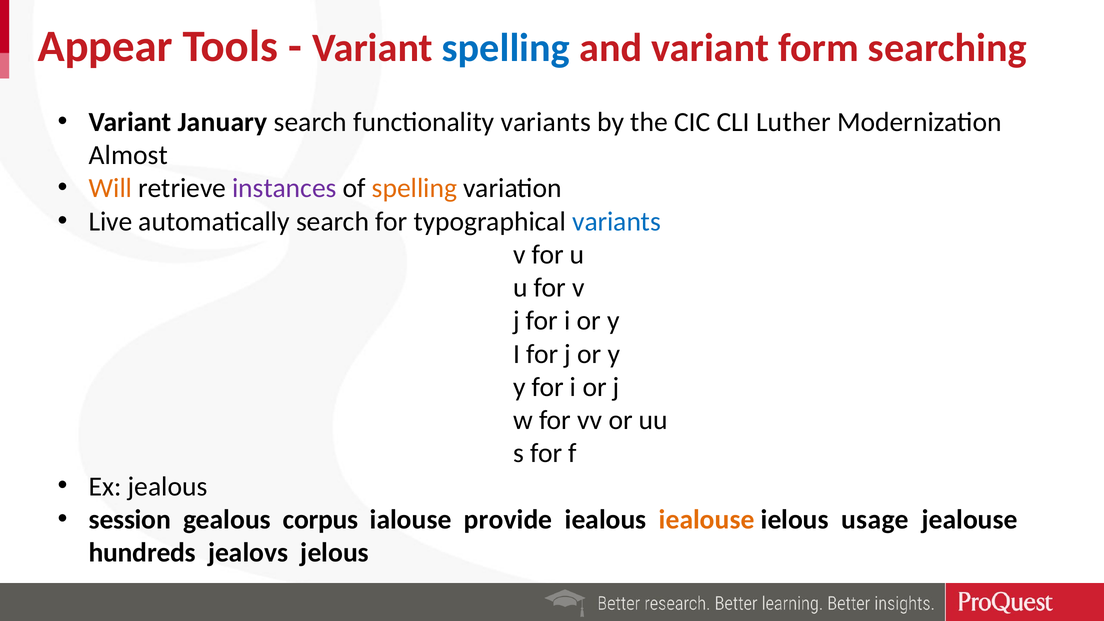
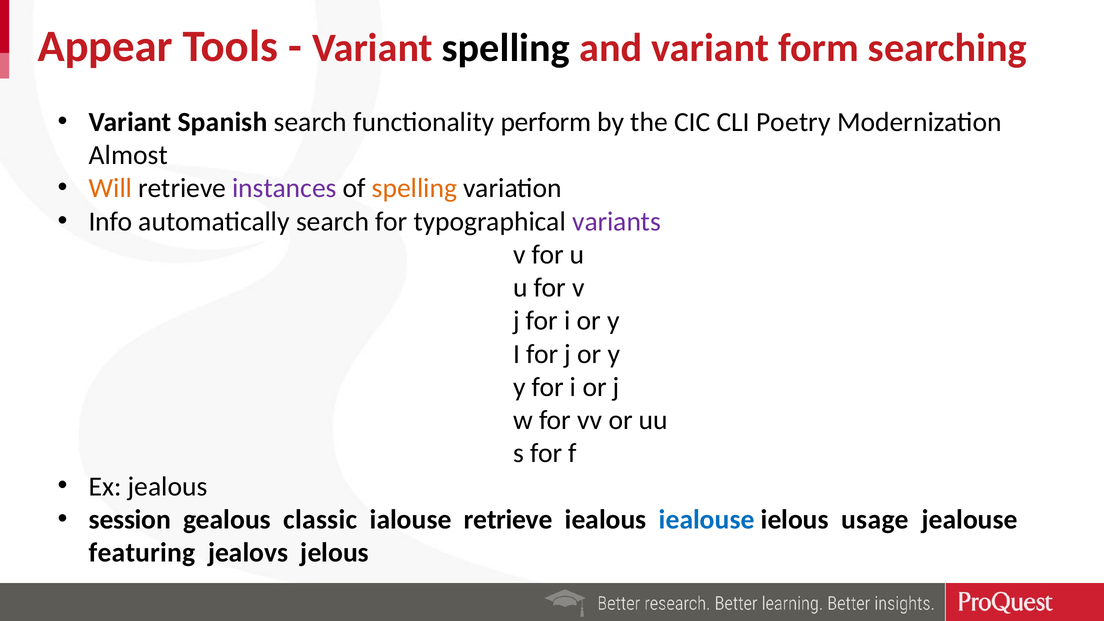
spelling at (506, 48) colour: blue -> black
January: January -> Spanish
functionality variants: variants -> perform
Luther: Luther -> Poetry
Live: Live -> Info
variants at (617, 221) colour: blue -> purple
corpus: corpus -> classic
ialouse provide: provide -> retrieve
iealouse colour: orange -> blue
hundreds: hundreds -> featuring
